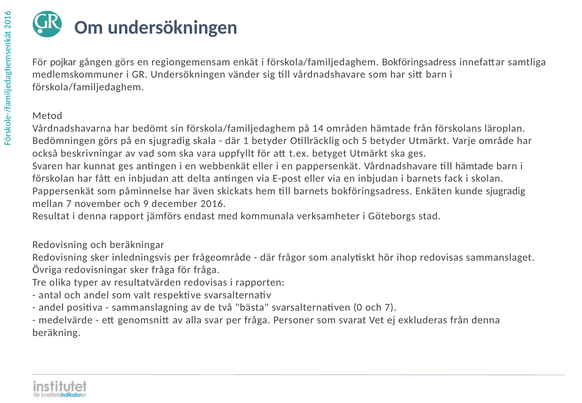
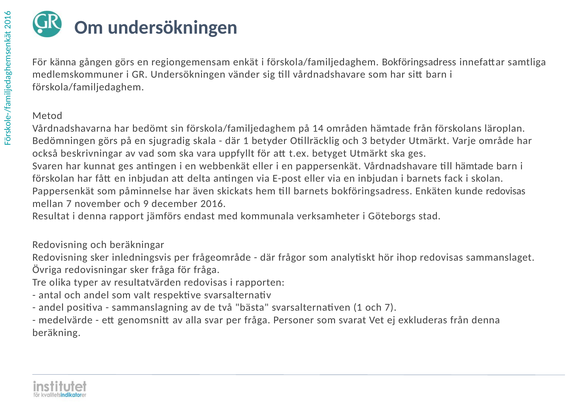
pojkar: pojkar -> känna
5: 5 -> 3
kunde sjugradig: sjugradig -> redovisas
svarsalternativen 0: 0 -> 1
